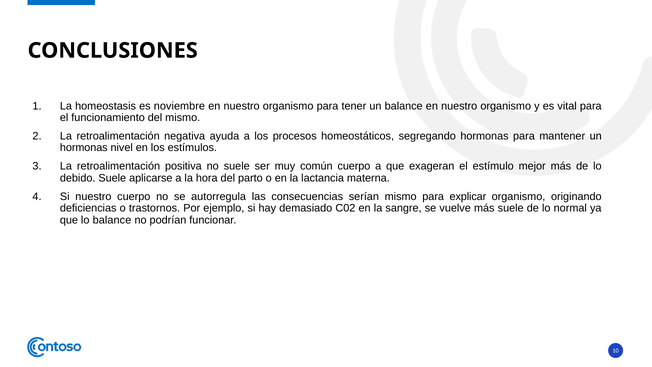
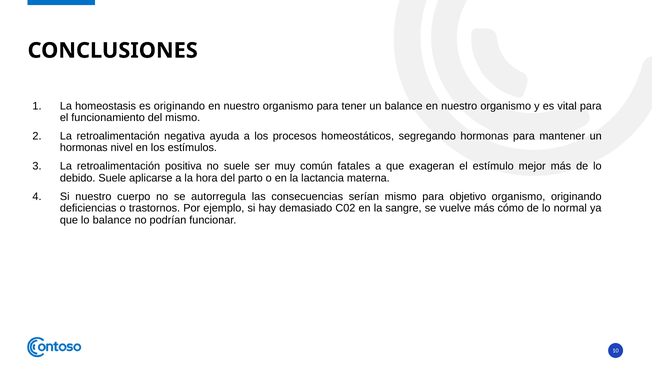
es noviembre: noviembre -> originando
común cuerpo: cuerpo -> fatales
explicar: explicar -> objetivo
más suele: suele -> cómo
